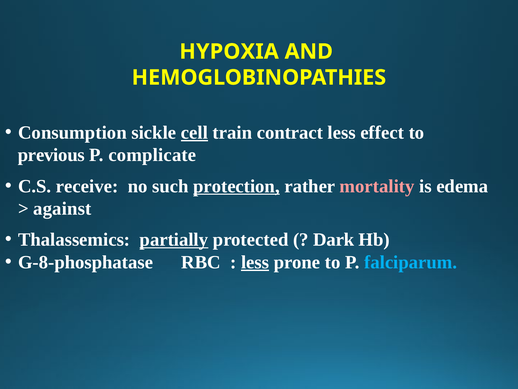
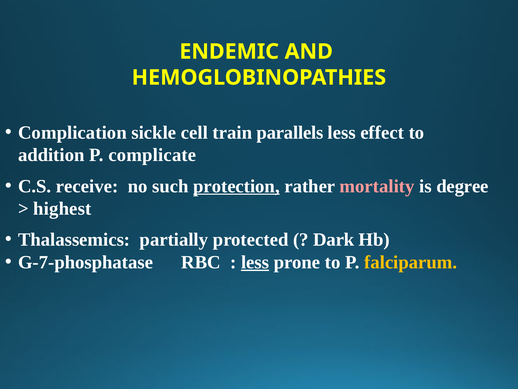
HYPOXIA: HYPOXIA -> ENDEMIC
Consumption: Consumption -> Complication
cell underline: present -> none
contract: contract -> parallels
previous: previous -> addition
edema: edema -> degree
against: against -> highest
partially underline: present -> none
G-8-phosphatase: G-8-phosphatase -> G-7-phosphatase
falciparum colour: light blue -> yellow
